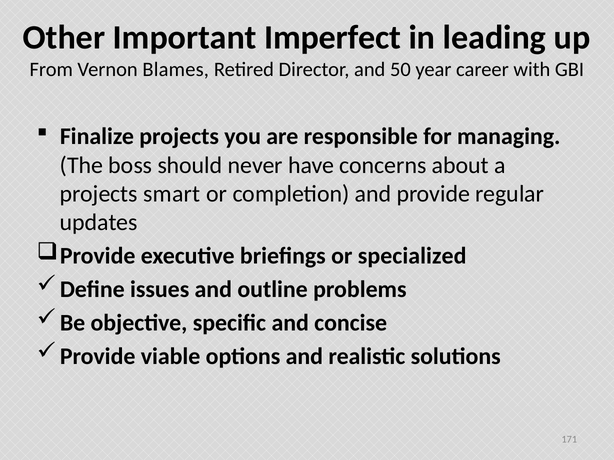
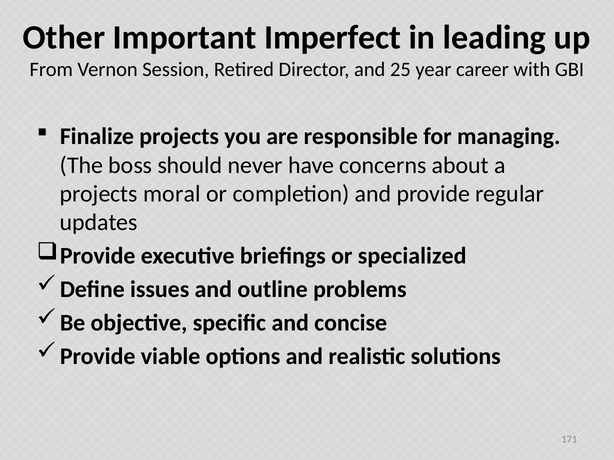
Blames: Blames -> Session
50: 50 -> 25
smart: smart -> moral
